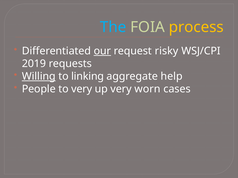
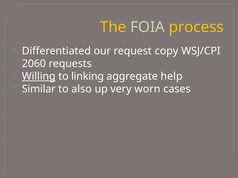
The colour: light blue -> yellow
our underline: present -> none
risky: risky -> copy
2019: 2019 -> 2060
People: People -> Similar
to very: very -> also
